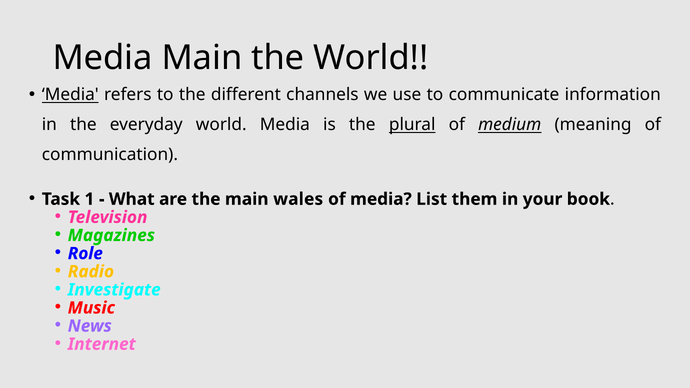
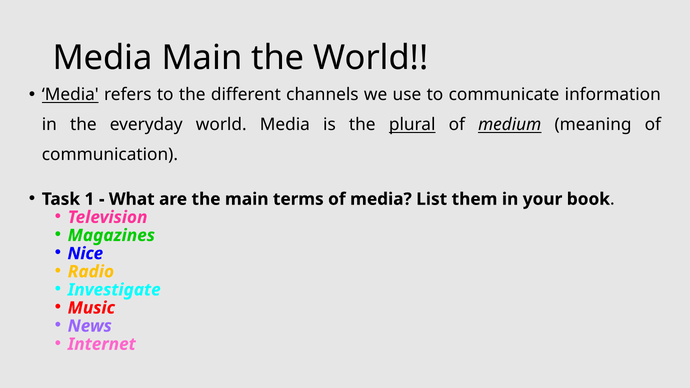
wales: wales -> terms
Role: Role -> Nice
